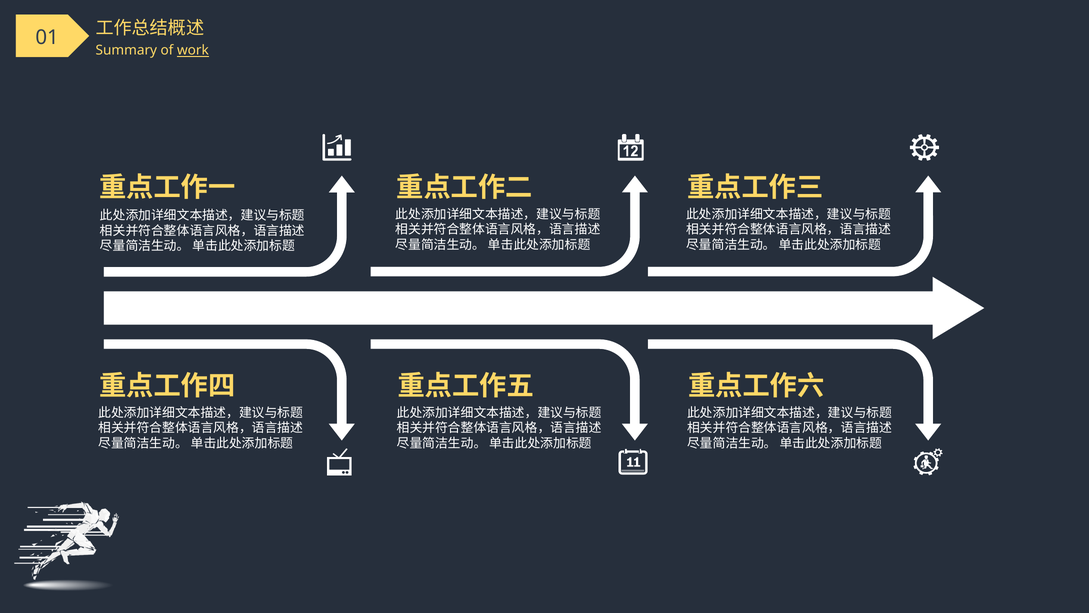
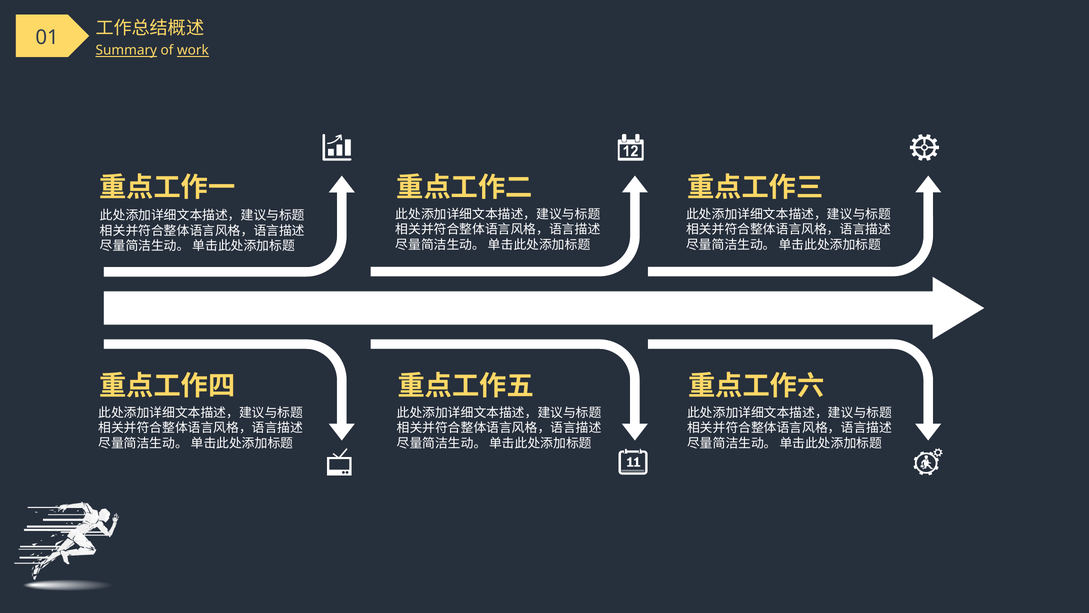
Summary underline: none -> present
